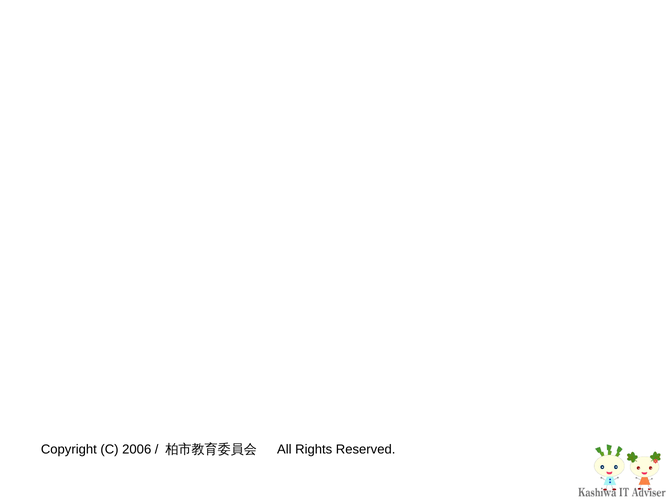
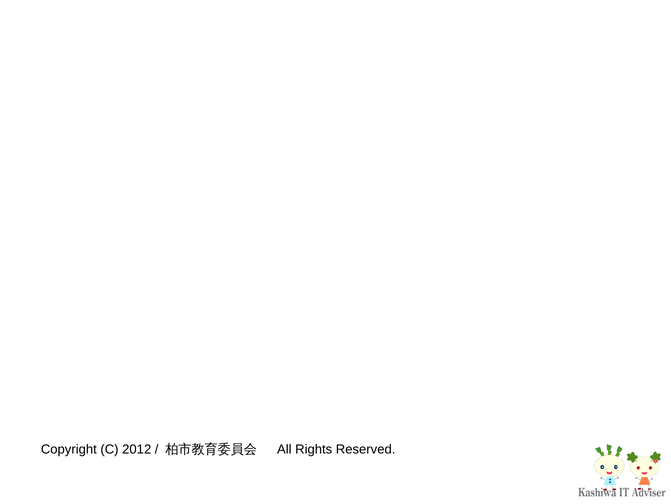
2006: 2006 -> 2012
